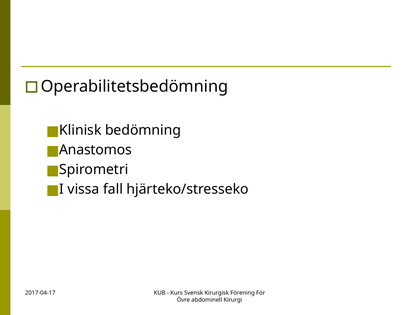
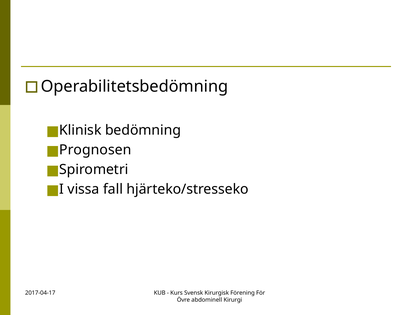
Anastomos: Anastomos -> Prognosen
